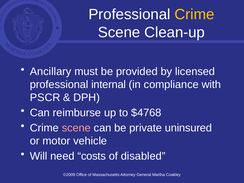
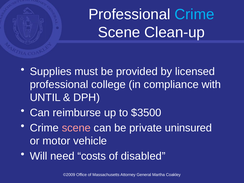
Crime at (194, 14) colour: yellow -> light blue
Ancillary: Ancillary -> Supplies
internal: internal -> college
PSCR: PSCR -> UNTIL
$4768: $4768 -> $3500
